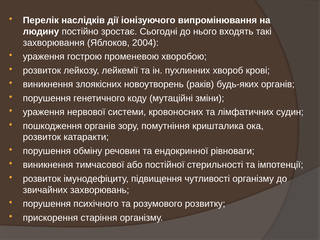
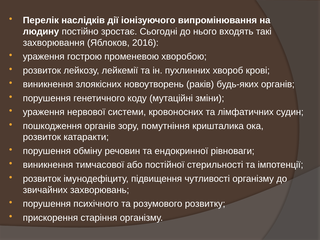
2004: 2004 -> 2016
